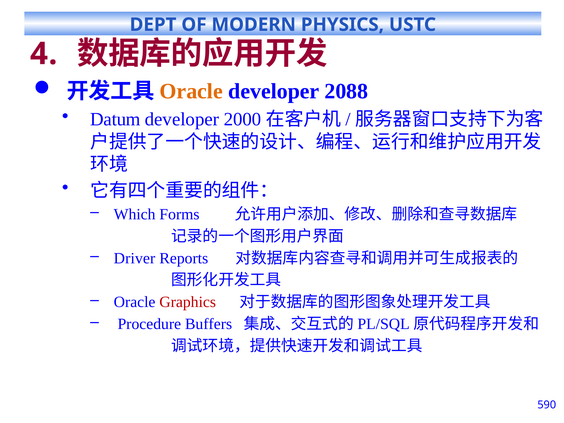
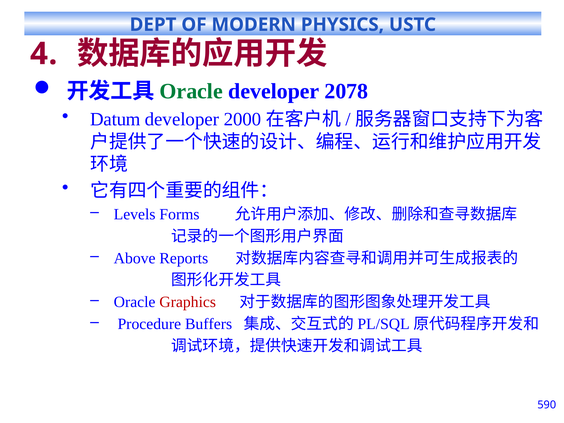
Oracle at (191, 91) colour: orange -> green
2088: 2088 -> 2078
Which: Which -> Levels
Driver: Driver -> Above
